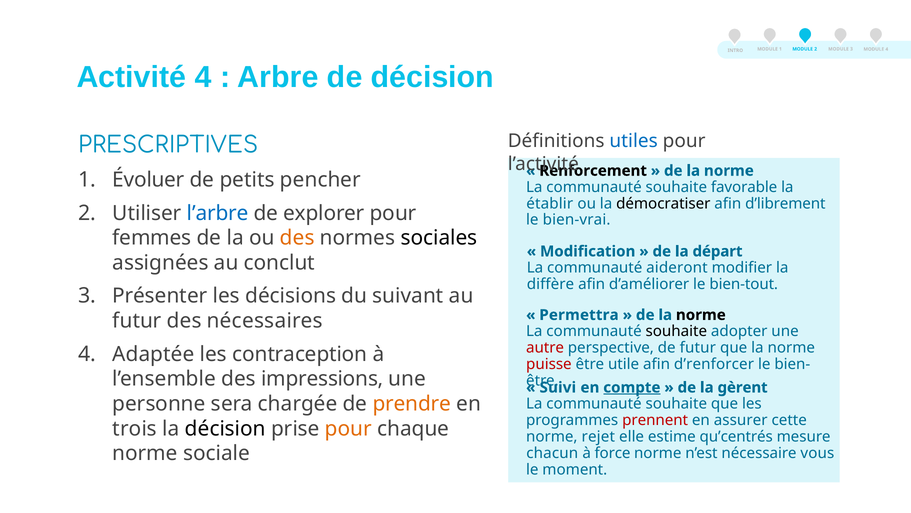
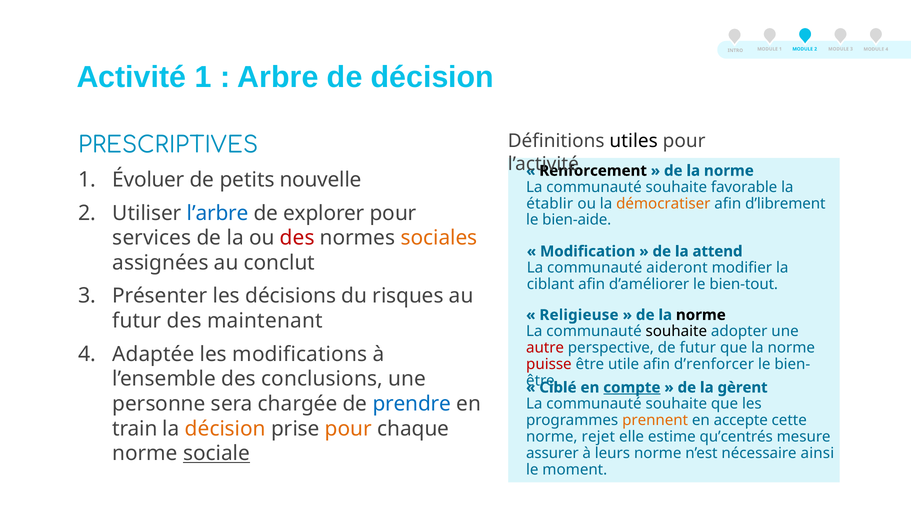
Activité 4: 4 -> 1
utiles colour: blue -> black
pencher: pencher -> nouvelle
démocratiser colour: black -> orange
bien-vrai: bien-vrai -> bien-aide
femmes: femmes -> services
des at (297, 238) colour: orange -> red
sociales colour: black -> orange
départ: départ -> attend
diffère: diffère -> ciblant
suivant: suivant -> risques
Permettra: Permettra -> Religieuse
nécessaires: nécessaires -> maintenant
contraception: contraception -> modifications
impressions: impressions -> conclusions
Suivi: Suivi -> Ciblé
prendre colour: orange -> blue
prennent colour: red -> orange
assurer: assurer -> accepte
trois: trois -> train
décision at (225, 428) colour: black -> orange
sociale underline: none -> present
chacun: chacun -> assurer
force: force -> leurs
vous: vous -> ainsi
